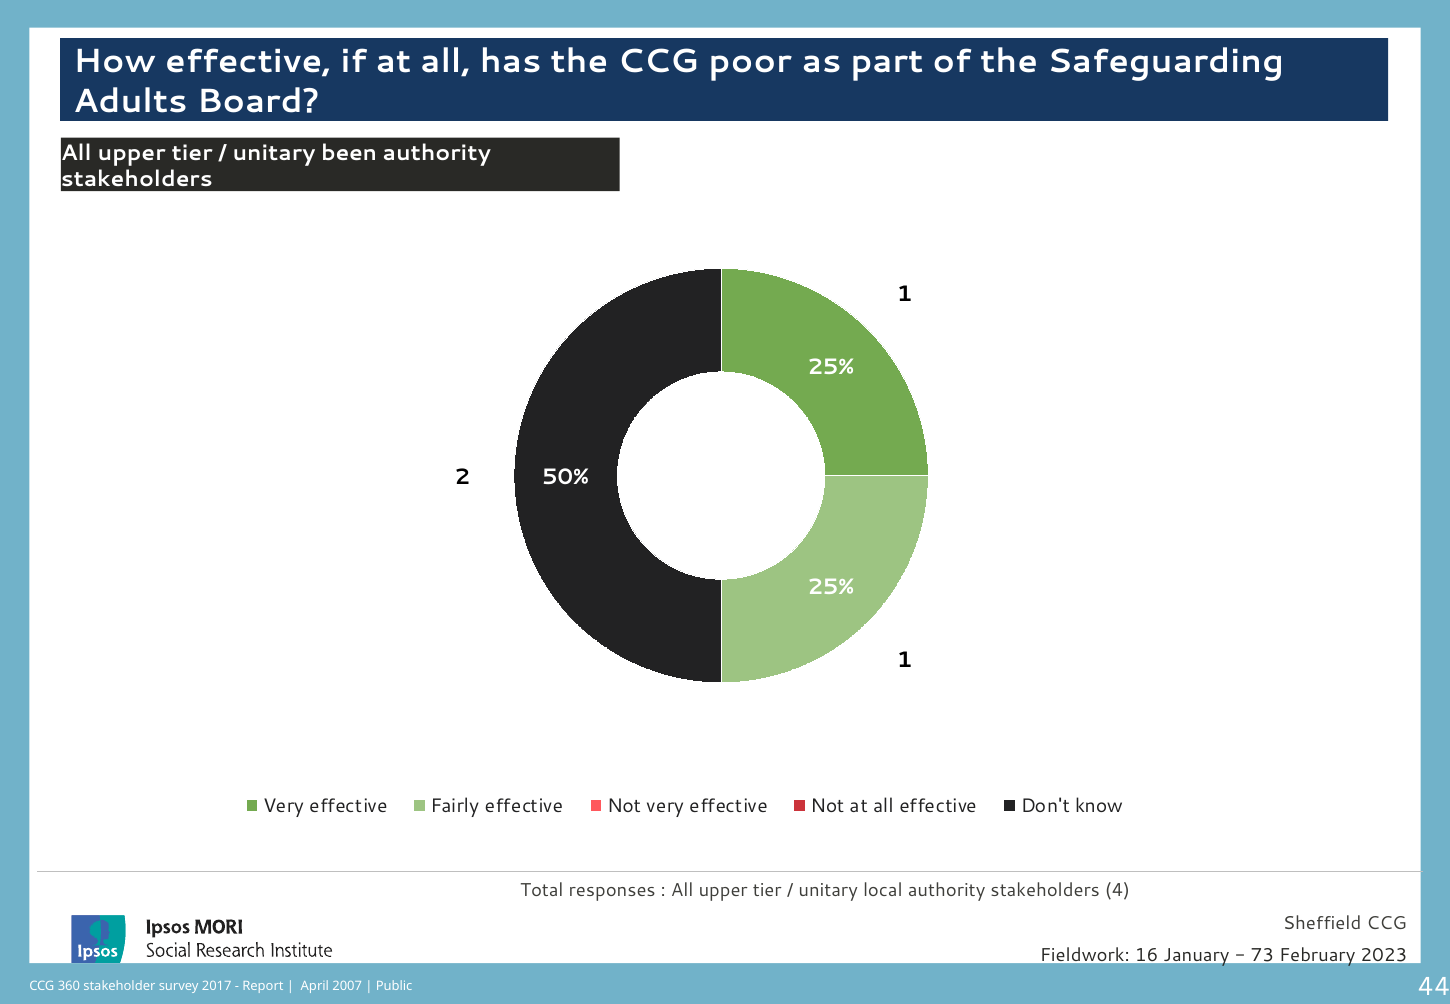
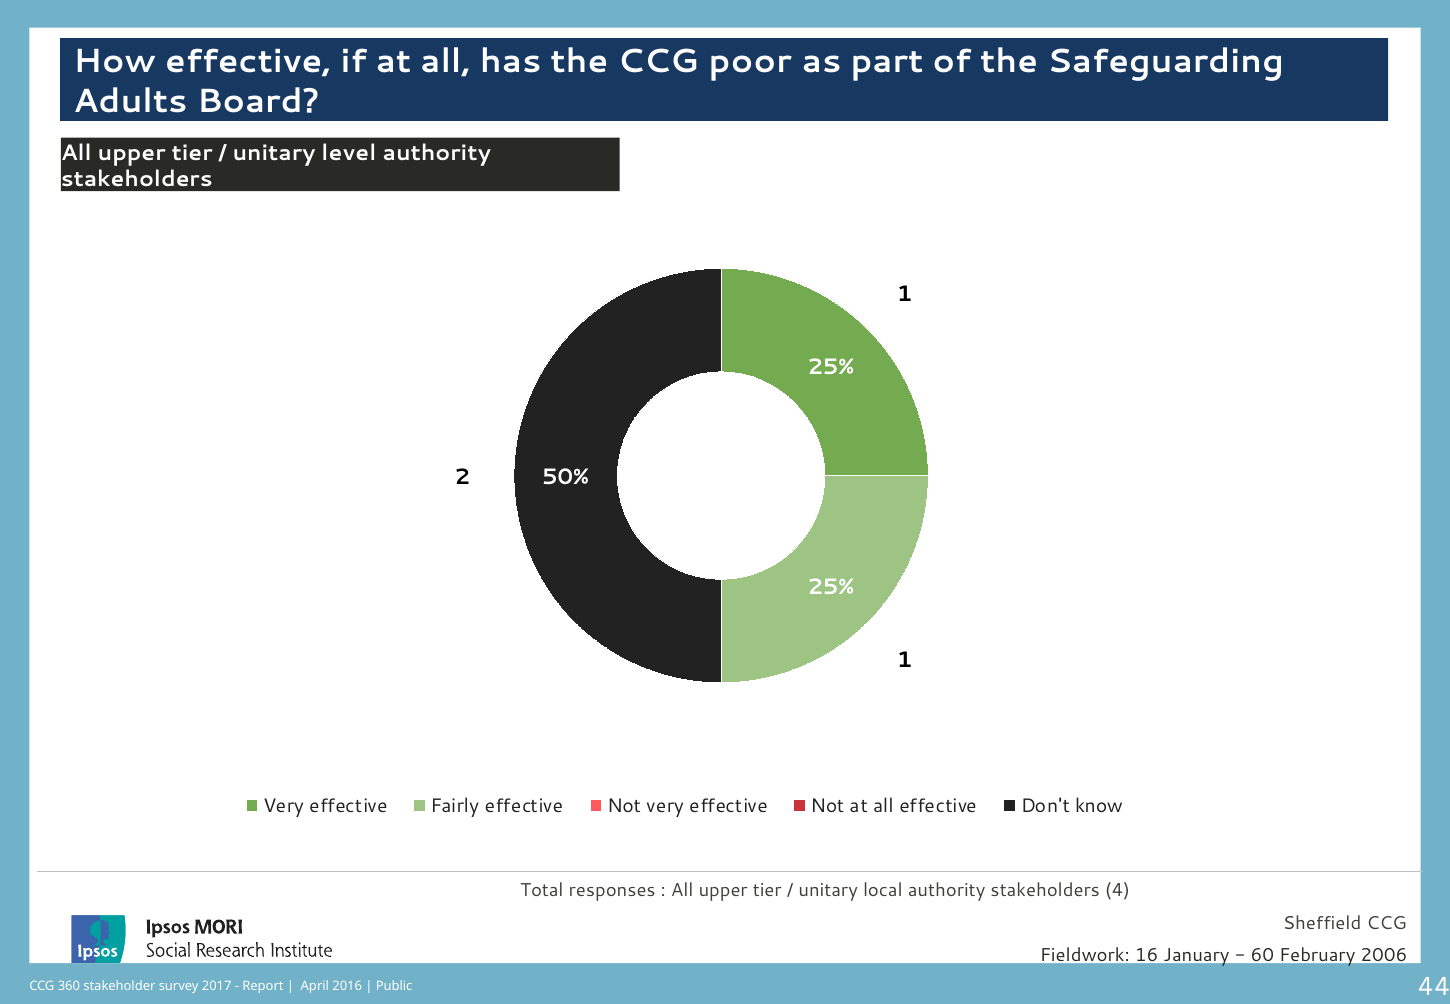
been: been -> level
73: 73 -> 60
2023: 2023 -> 2006
2007: 2007 -> 2016
